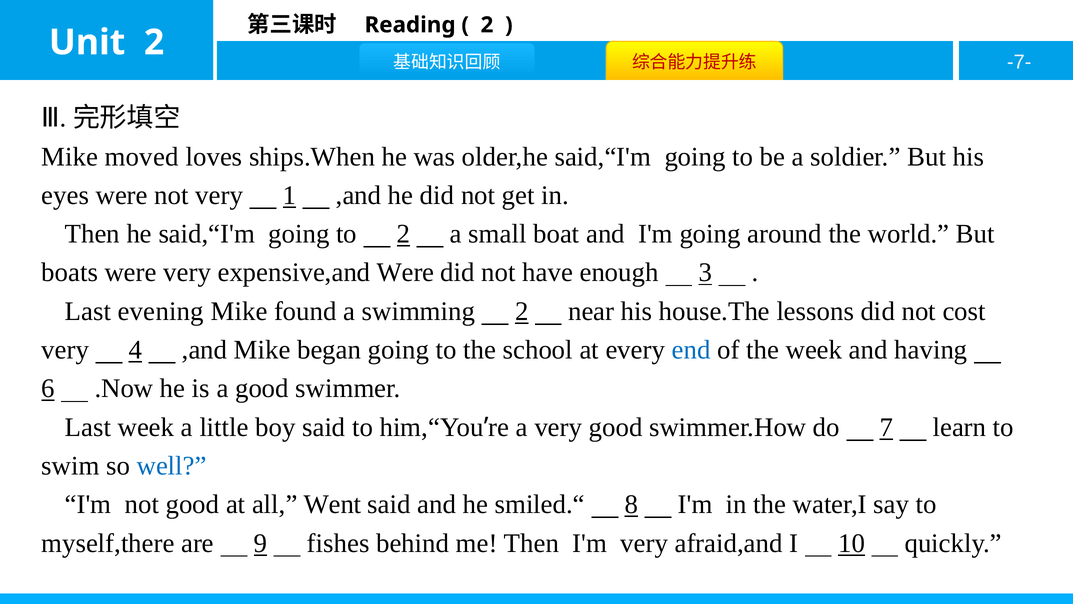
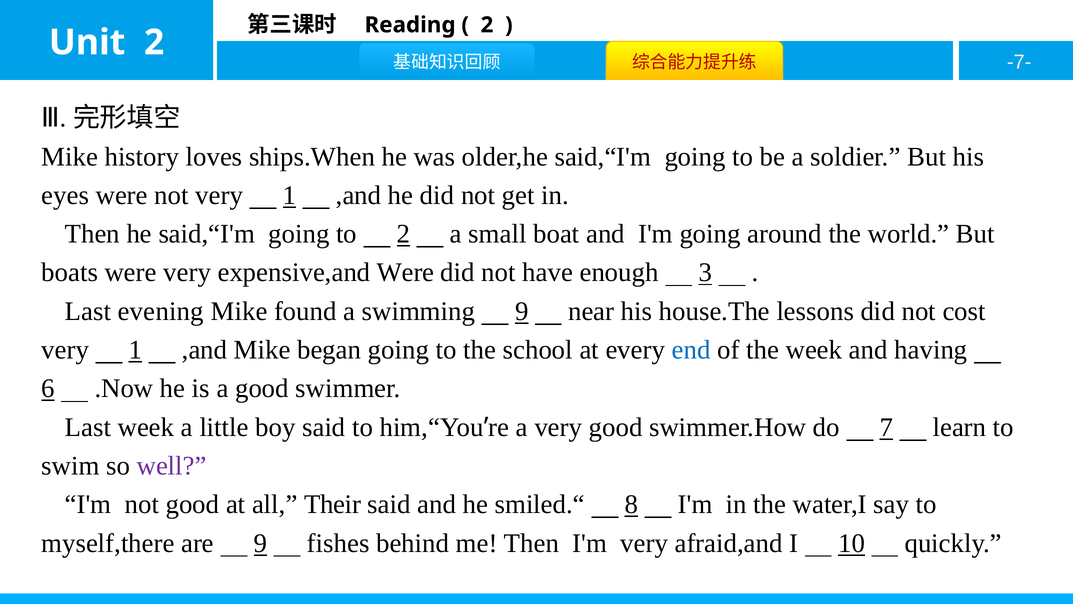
moved: moved -> history
swimming 2: 2 -> 9
4 at (135, 350): 4 -> 1
well colour: blue -> purple
Went: Went -> Their
